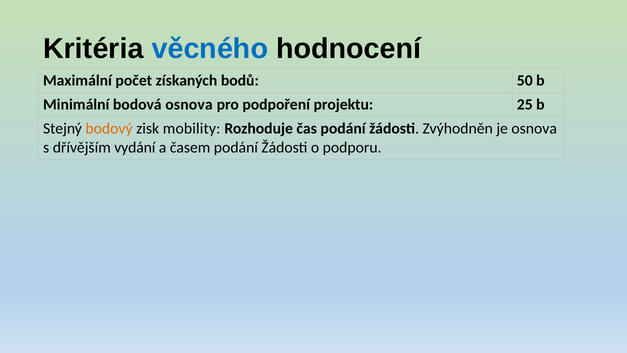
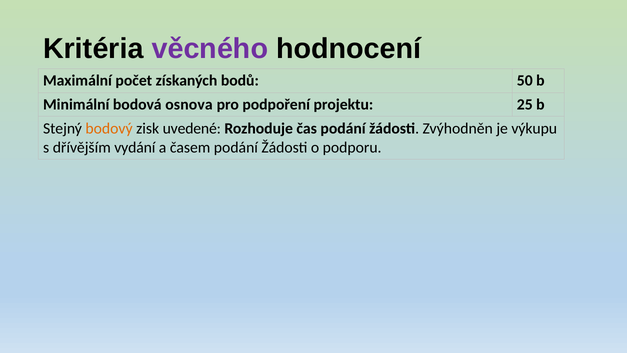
věcného colour: blue -> purple
mobility: mobility -> uvedené
je osnova: osnova -> výkupu
